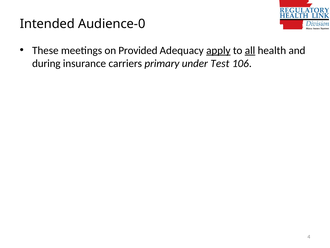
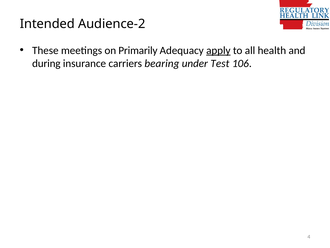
Audience-0: Audience-0 -> Audience-2
Provided: Provided -> Primarily
all underline: present -> none
primary: primary -> bearing
